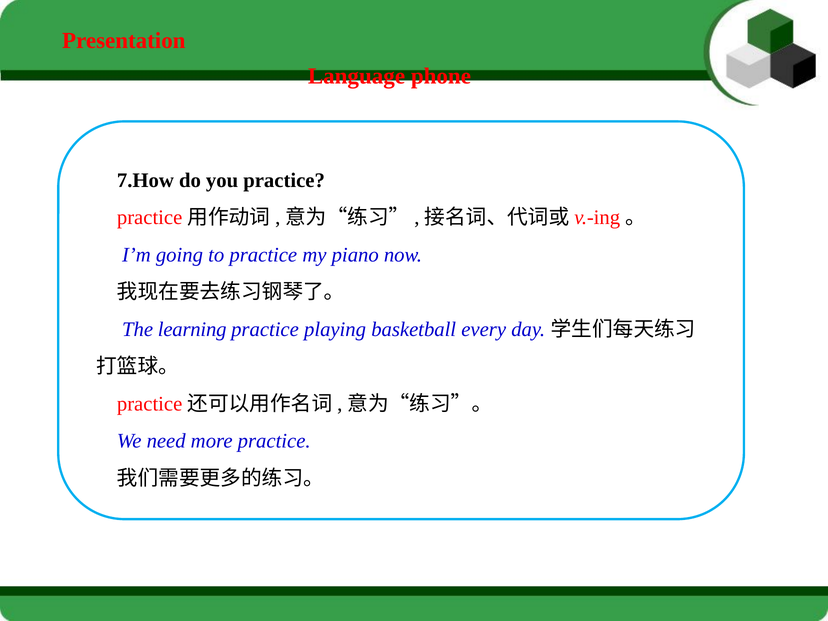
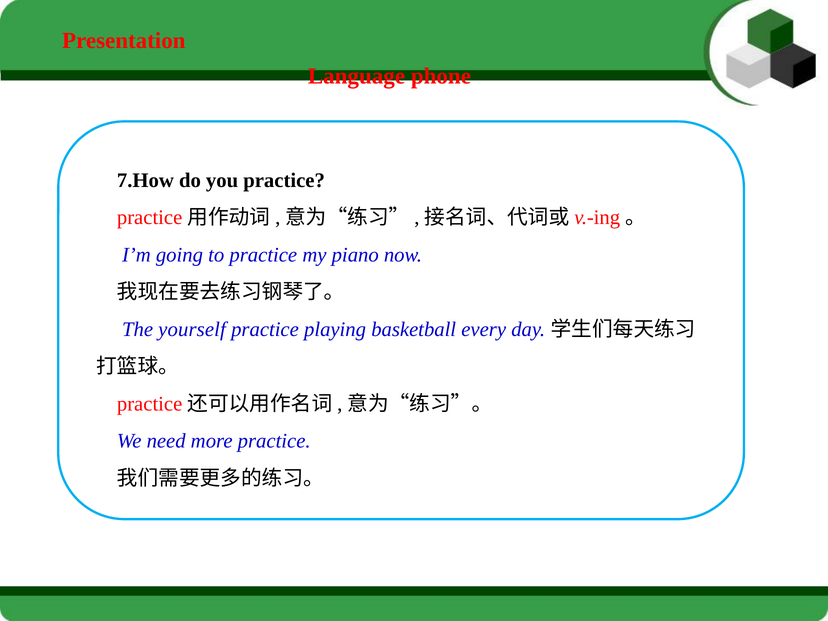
learning: learning -> yourself
